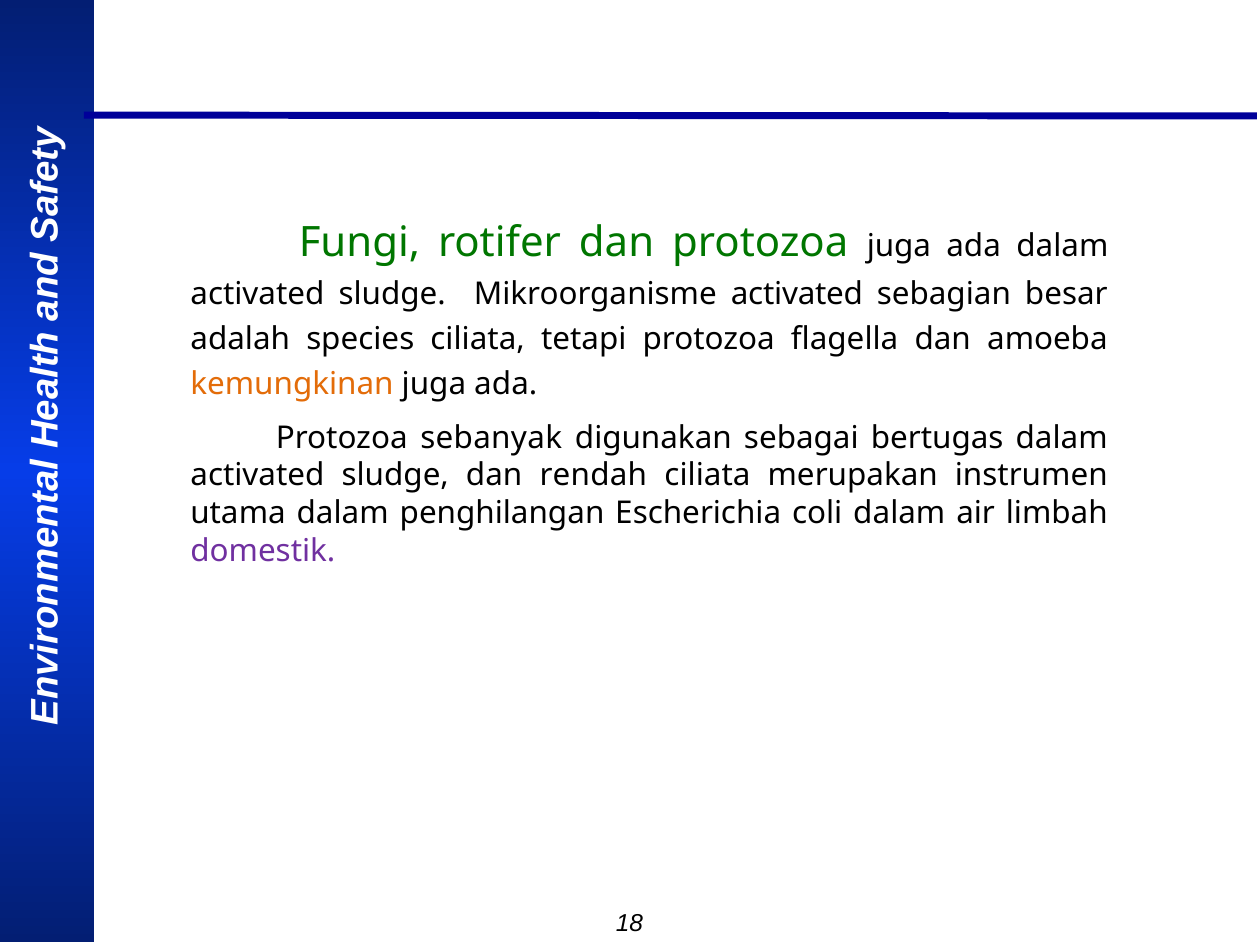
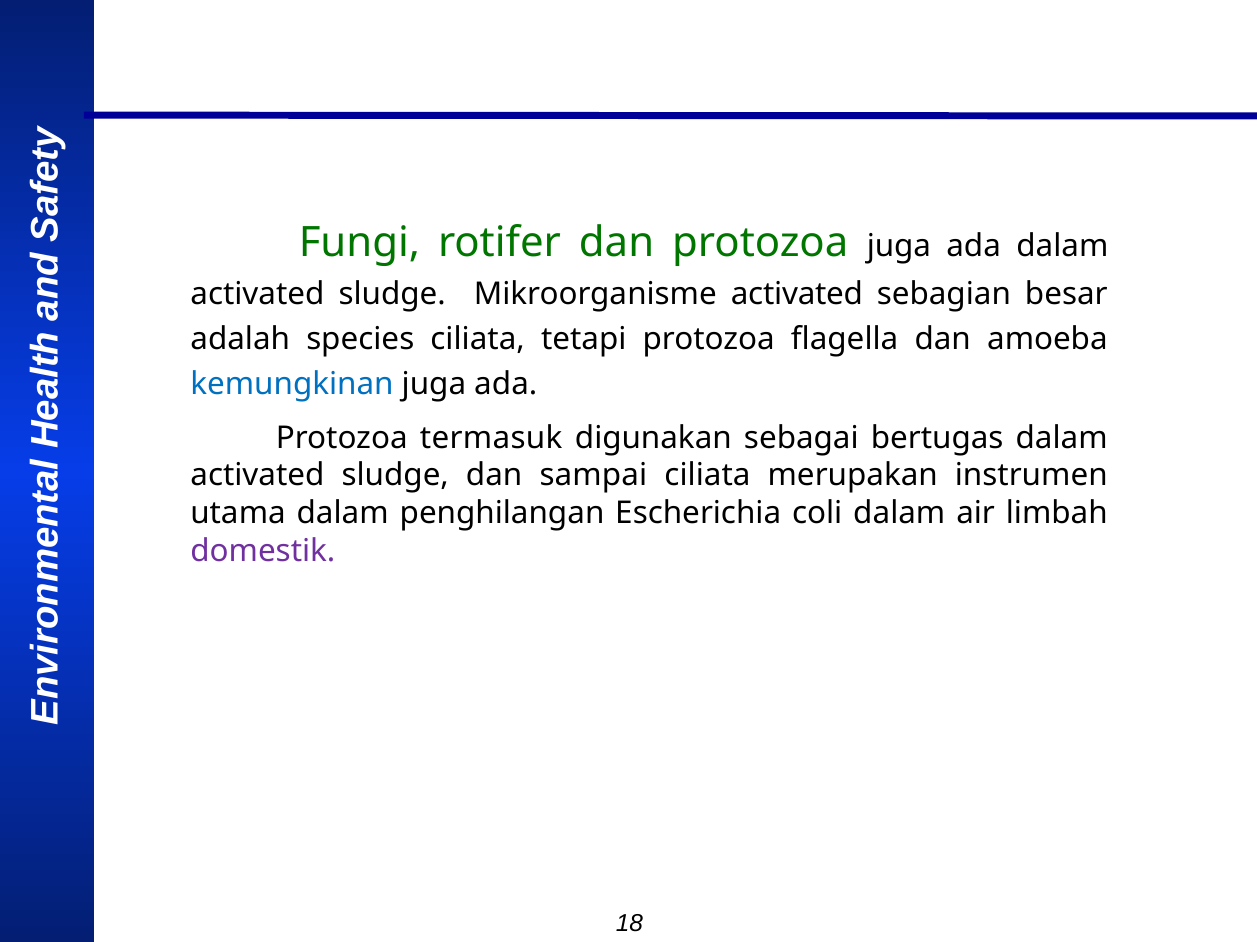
kemungkinan colour: orange -> blue
sebanyak: sebanyak -> termasuk
rendah: rendah -> sampai
